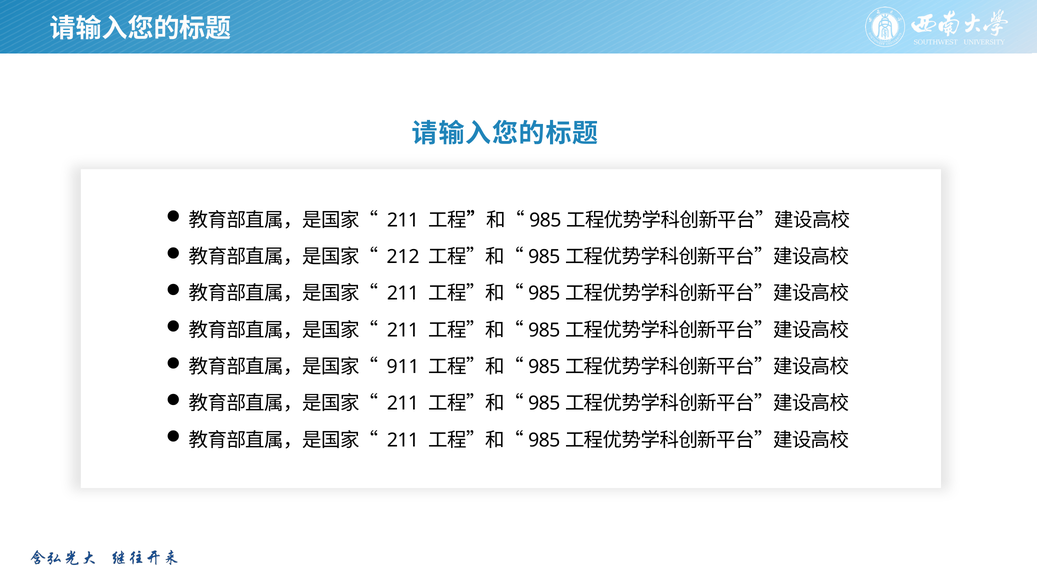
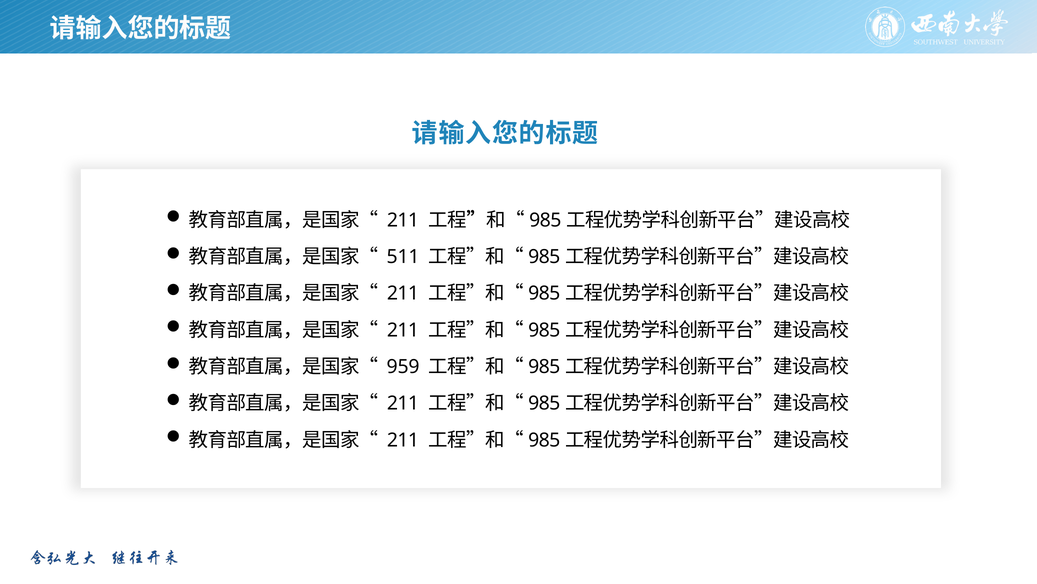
212: 212 -> 511
911: 911 -> 959
